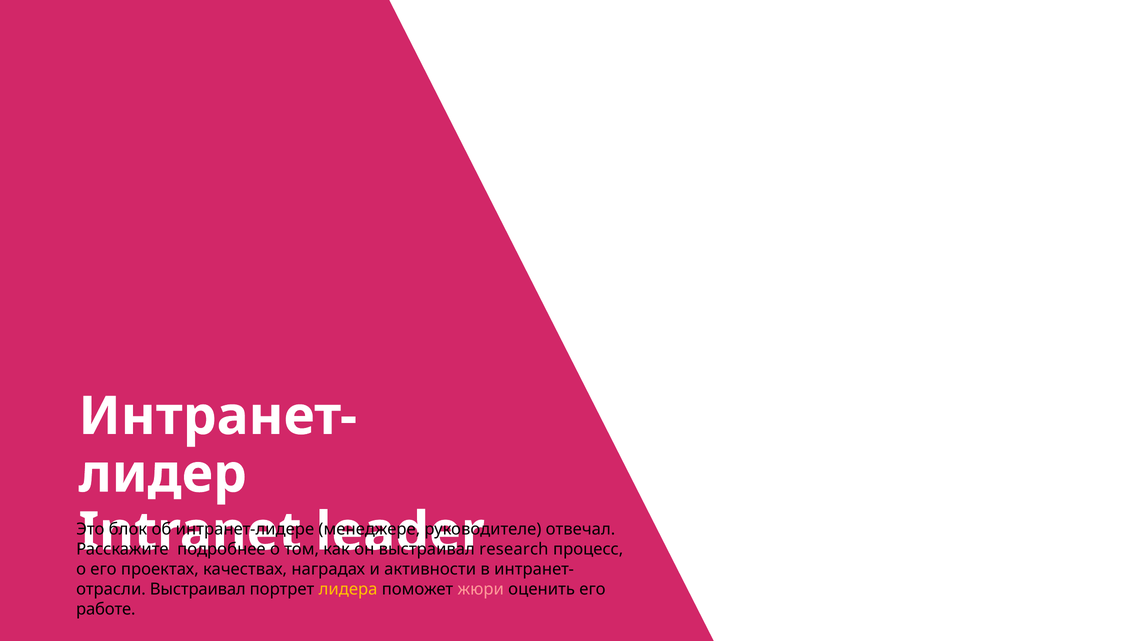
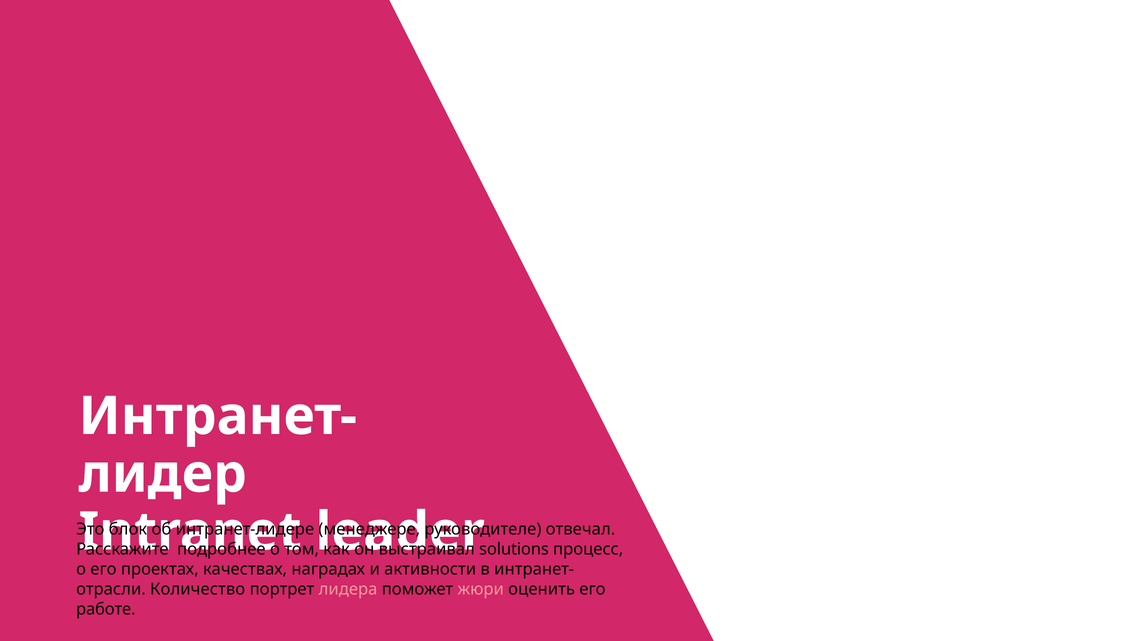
research: research -> solutions
Выстраивал at (198, 589): Выстраивал -> Количество
лидера colour: yellow -> pink
